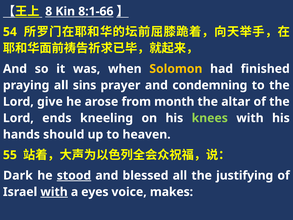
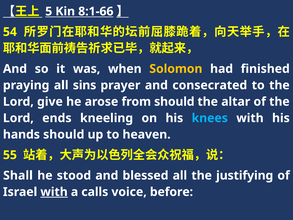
8: 8 -> 5
condemning: condemning -> consecrated
from month: month -> should
knees colour: light green -> light blue
Dark: Dark -> Shall
stood underline: present -> none
eyes: eyes -> calls
makes: makes -> before
